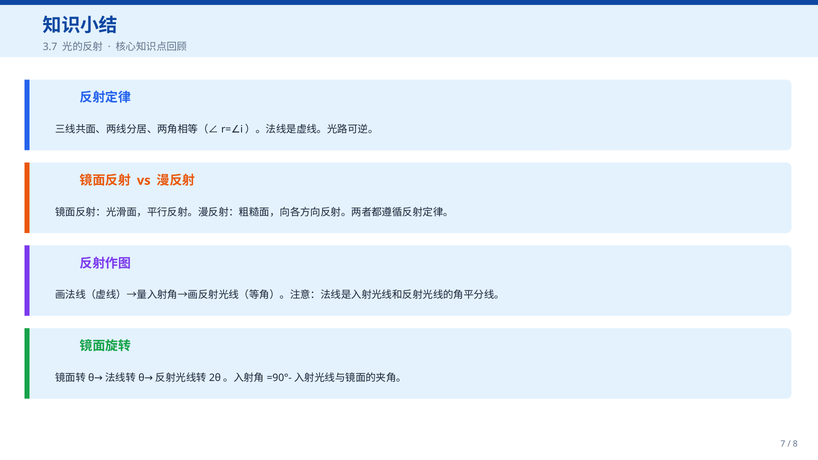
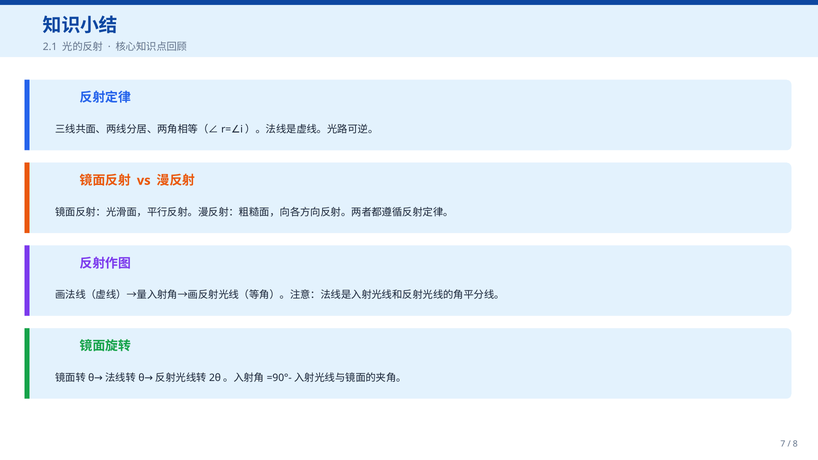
3.7: 3.7 -> 2.1
